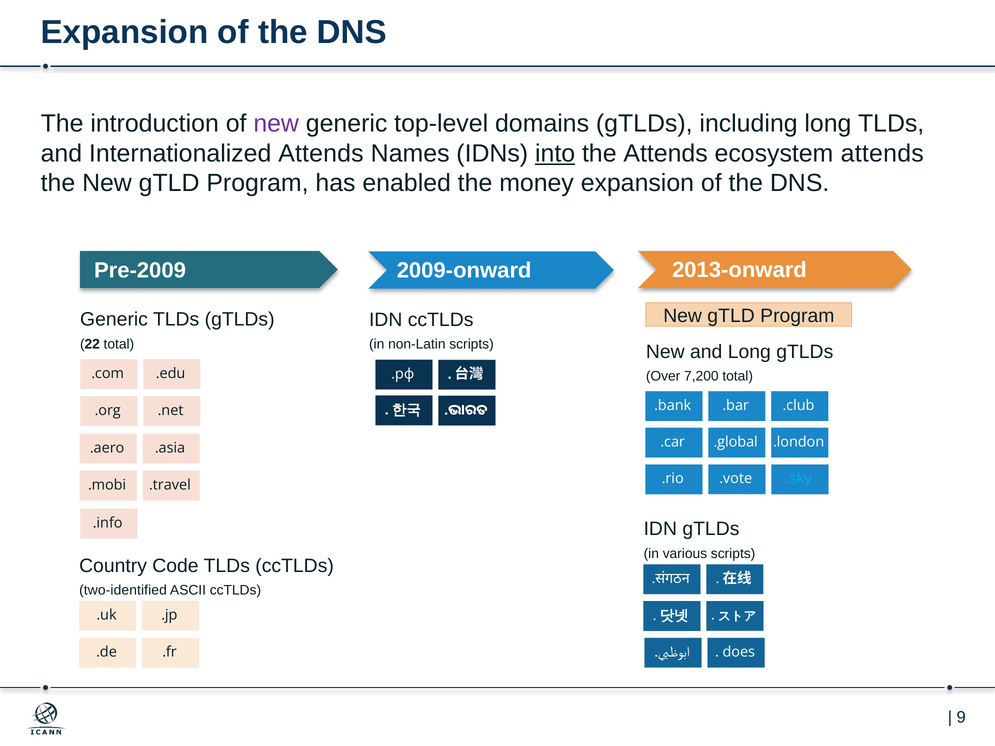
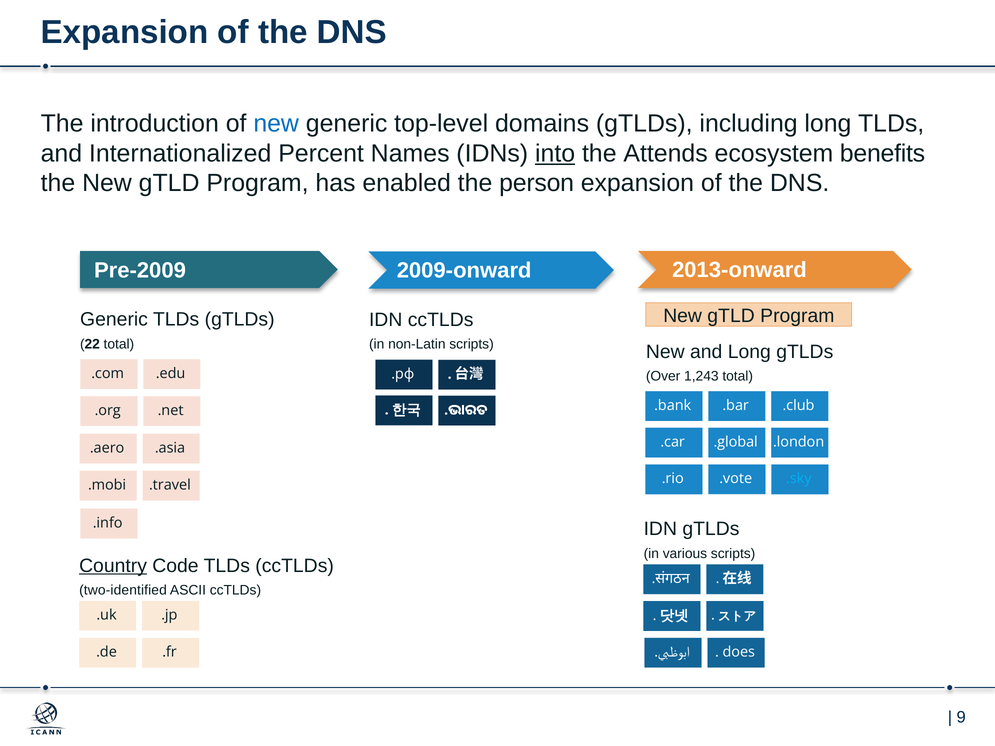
new at (276, 124) colour: purple -> blue
Internationalized Attends: Attends -> Percent
ecosystem attends: attends -> benefits
money: money -> person
7,200: 7,200 -> 1,243
Country underline: none -> present
